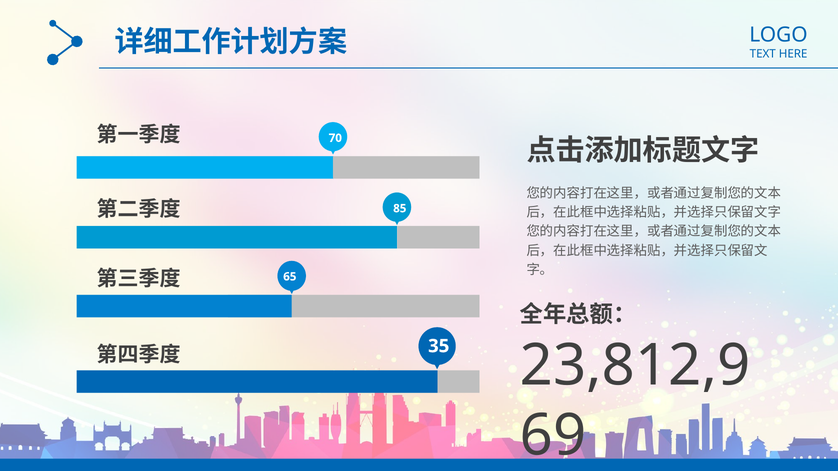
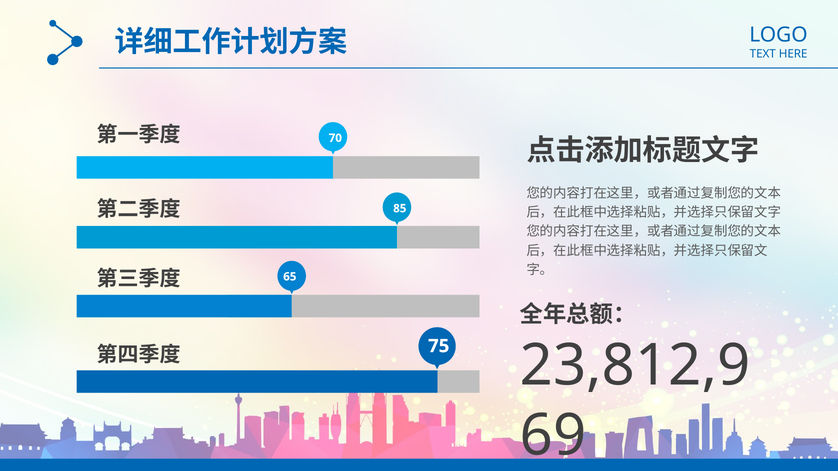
35: 35 -> 75
